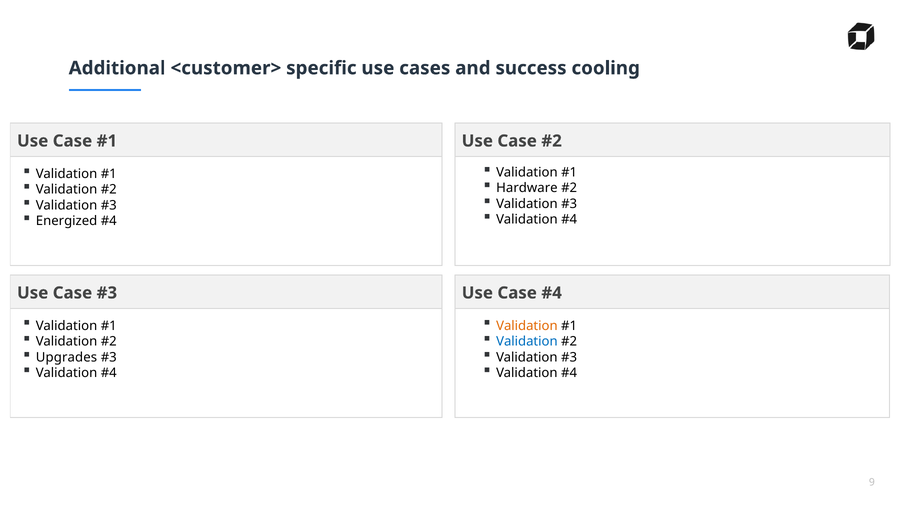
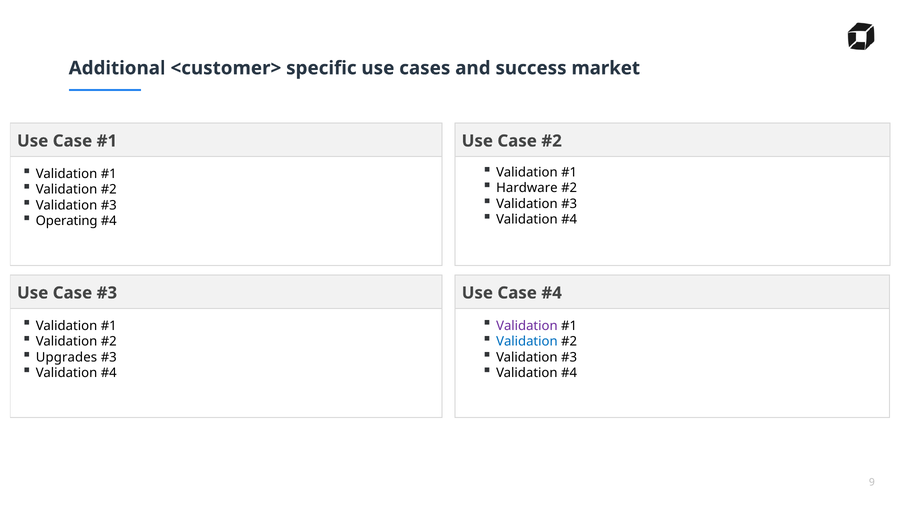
cooling: cooling -> market
Energized: Energized -> Operating
Validation at (527, 326) colour: orange -> purple
